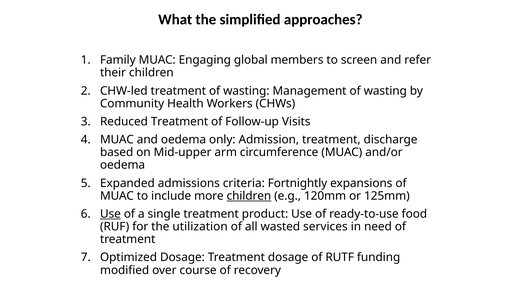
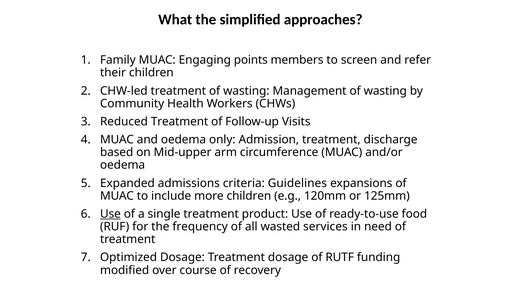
global: global -> points
Fortnightly: Fortnightly -> Guidelines
children at (249, 196) underline: present -> none
utilization: utilization -> frequency
